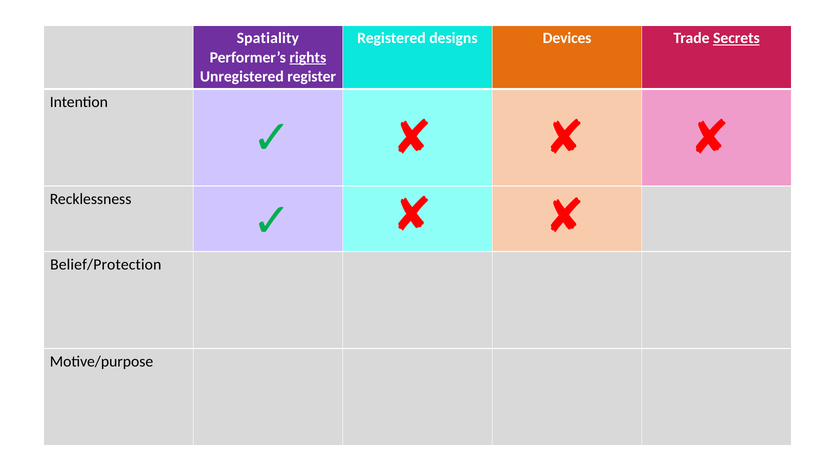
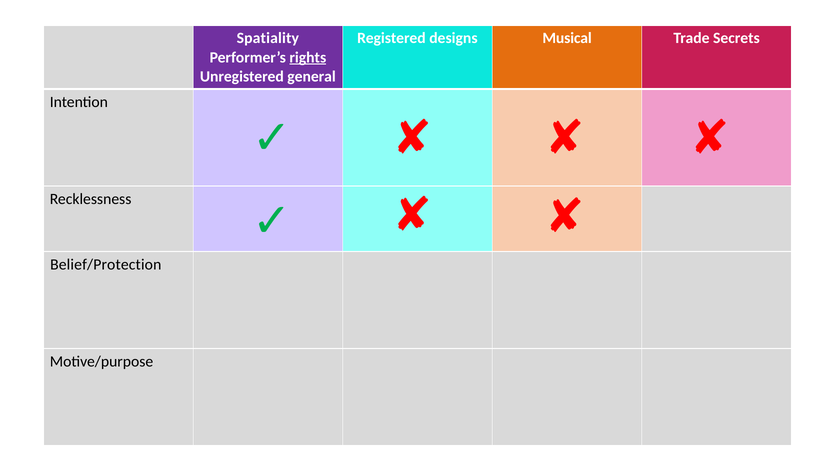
Devices: Devices -> Musical
Secrets underline: present -> none
register: register -> general
